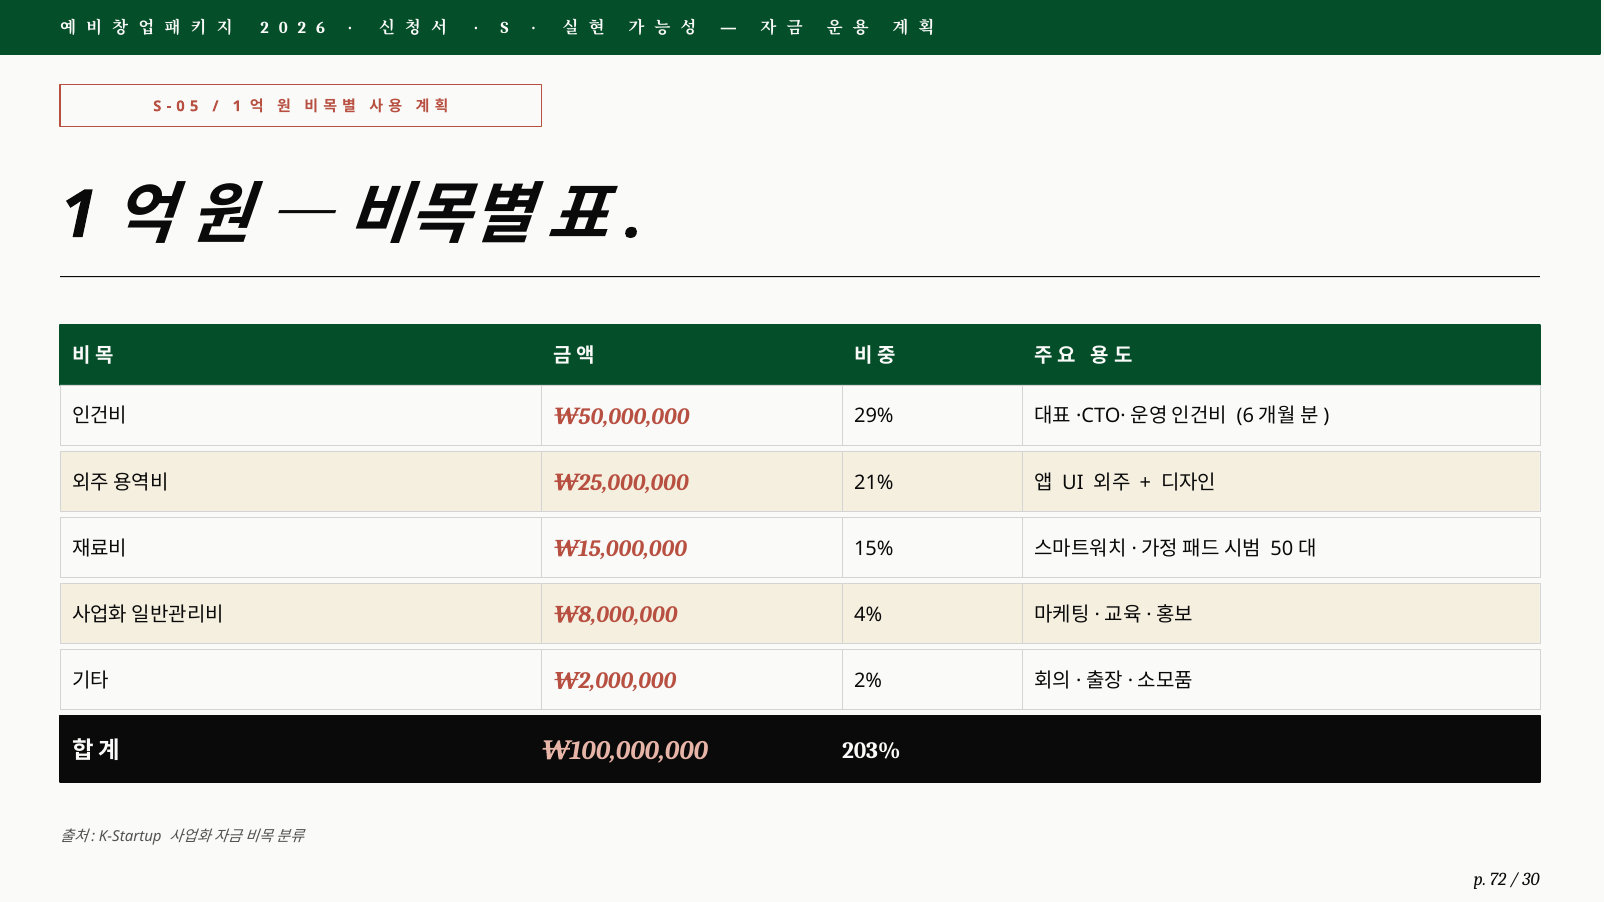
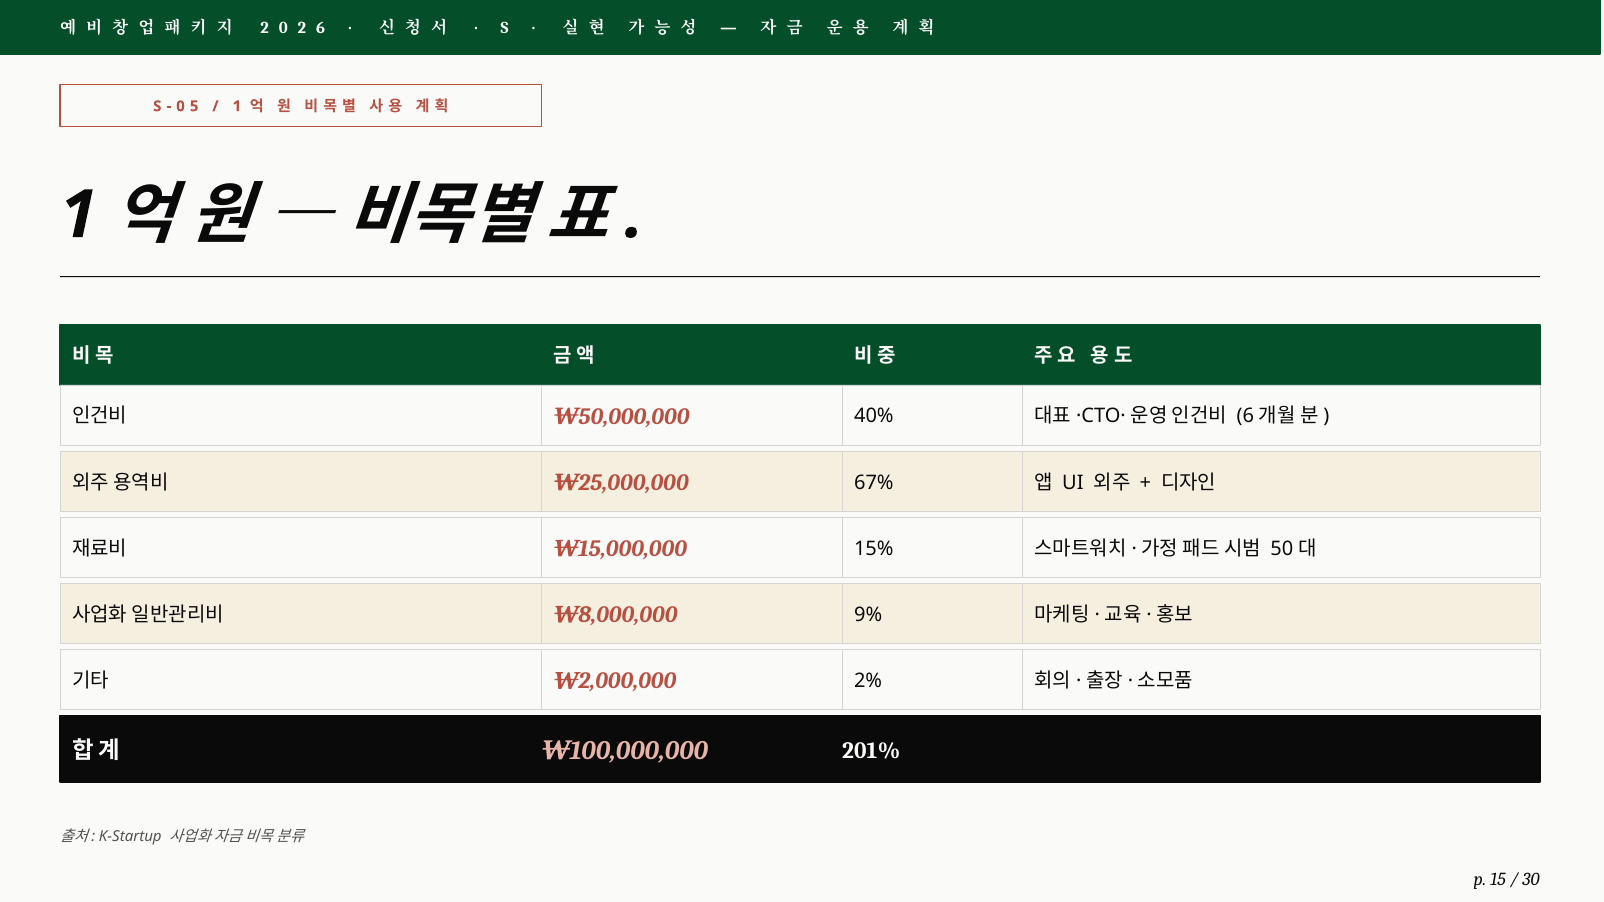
29%: 29% -> 40%
21%: 21% -> 67%
4%: 4% -> 9%
203%: 203% -> 201%
72: 72 -> 15
